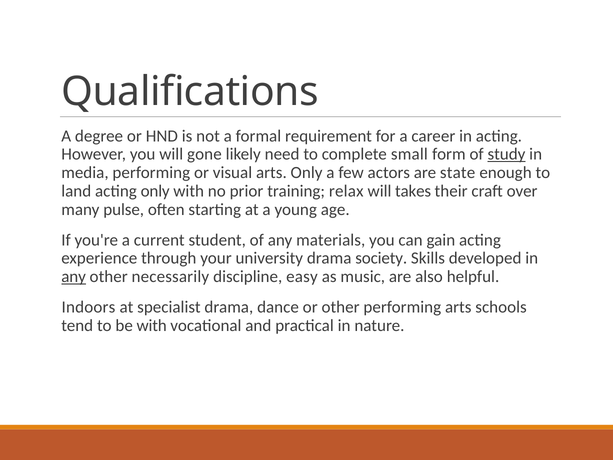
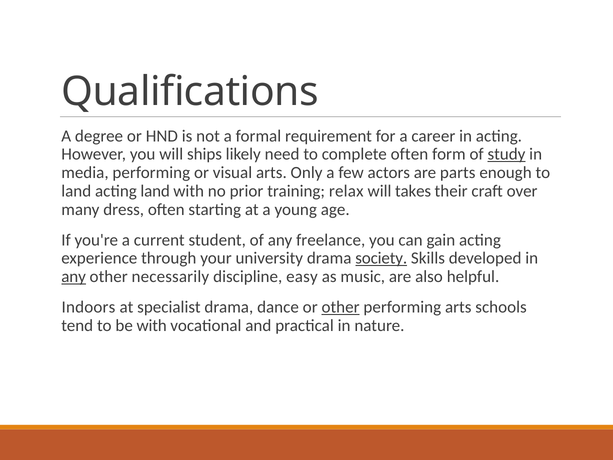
gone: gone -> ships
complete small: small -> often
state: state -> parts
acting only: only -> land
pulse: pulse -> dress
materials: materials -> freelance
society underline: none -> present
other at (341, 307) underline: none -> present
